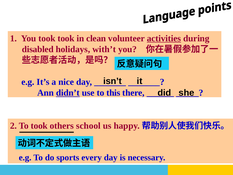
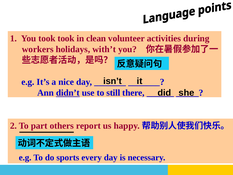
activities underline: present -> none
disabled: disabled -> workers
this: this -> still
To took: took -> part
school: school -> report
